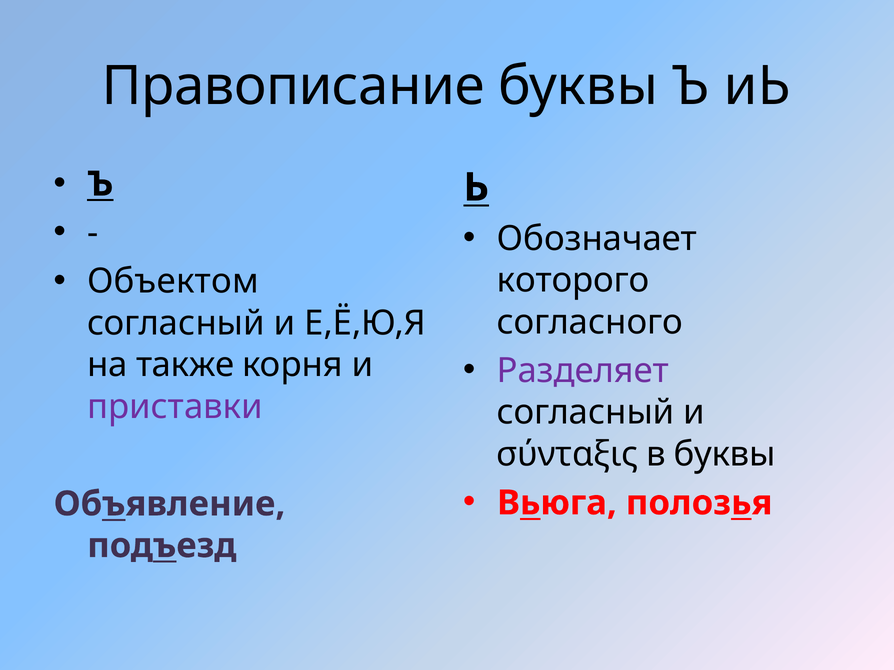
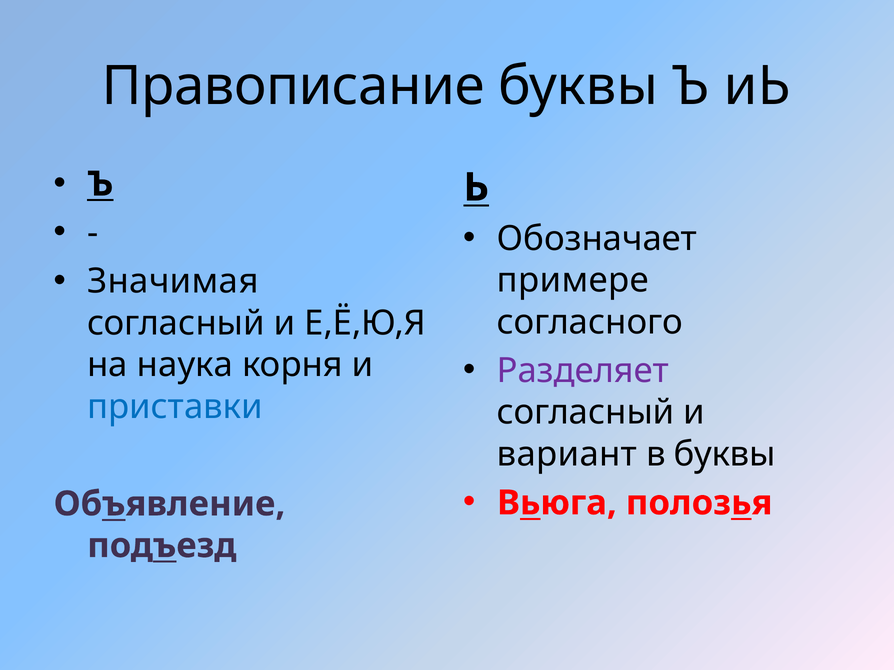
Объектом: Объектом -> Значимая
которого: которого -> примере
также: также -> наука
приставки colour: purple -> blue
σύνταξις: σύνταξις -> вариант
